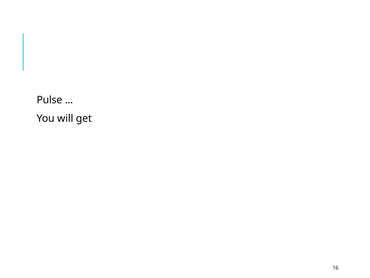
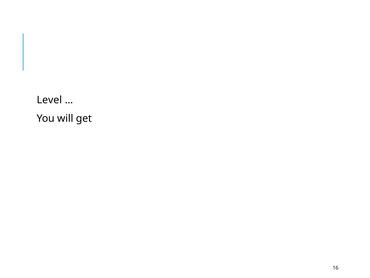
Pulse: Pulse -> Level
